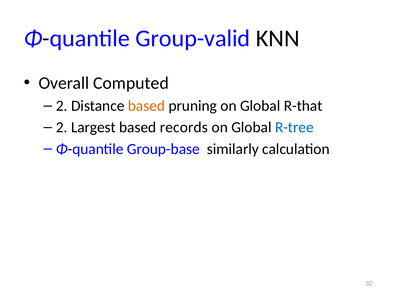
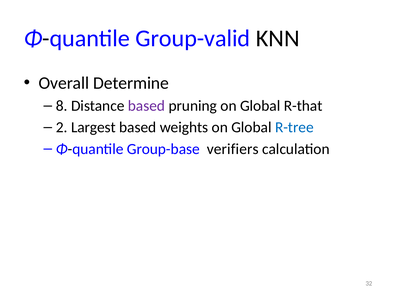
Computed: Computed -> Determine
2 at (62, 106): 2 -> 8
based at (146, 106) colour: orange -> purple
records: records -> weights
similarly: similarly -> verifiers
